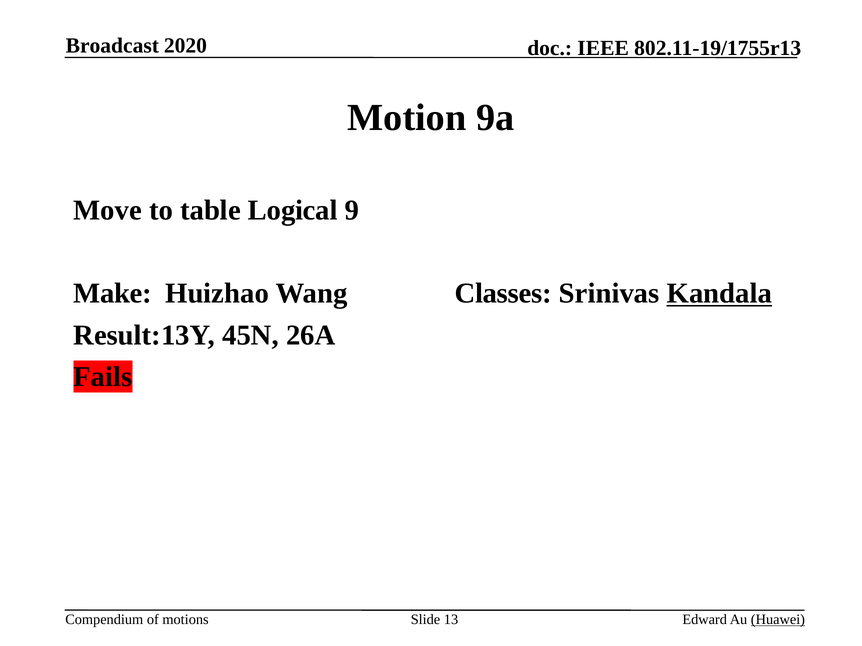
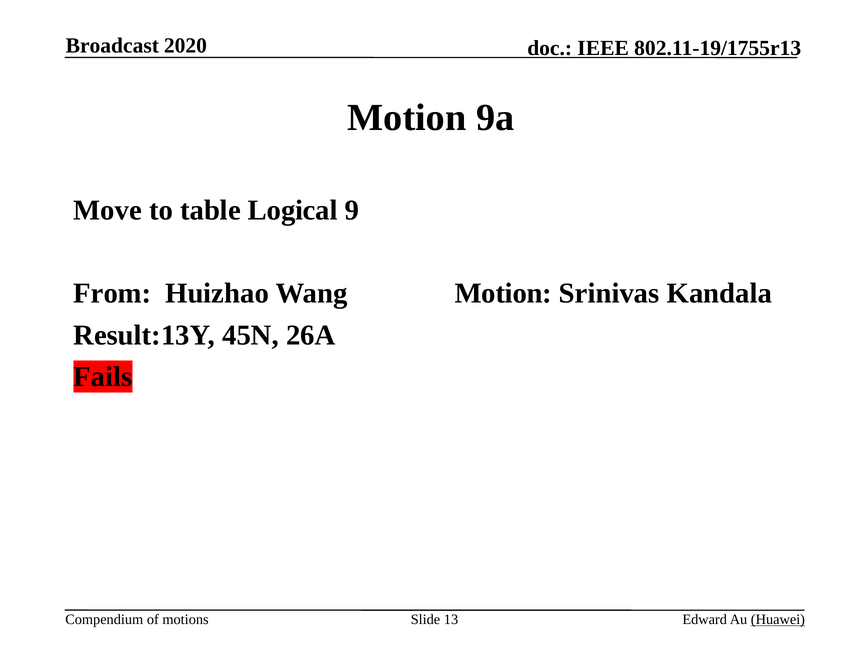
Make: Make -> From
Wang Classes: Classes -> Motion
Kandala underline: present -> none
